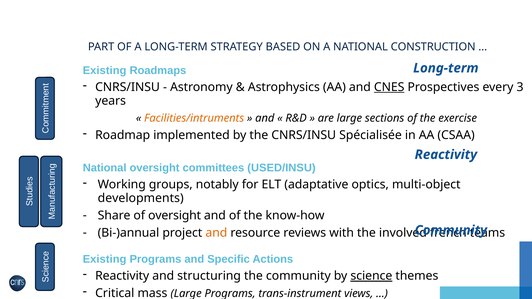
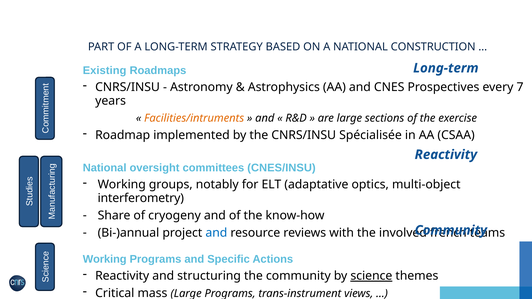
CNES underline: present -> none
3: 3 -> 7
USED/INSU: USED/INSU -> CNES/INSU
developments: developments -> interferometry
of oversight: oversight -> cryogeny
and at (216, 233) colour: orange -> blue
Existing at (105, 259): Existing -> Working
